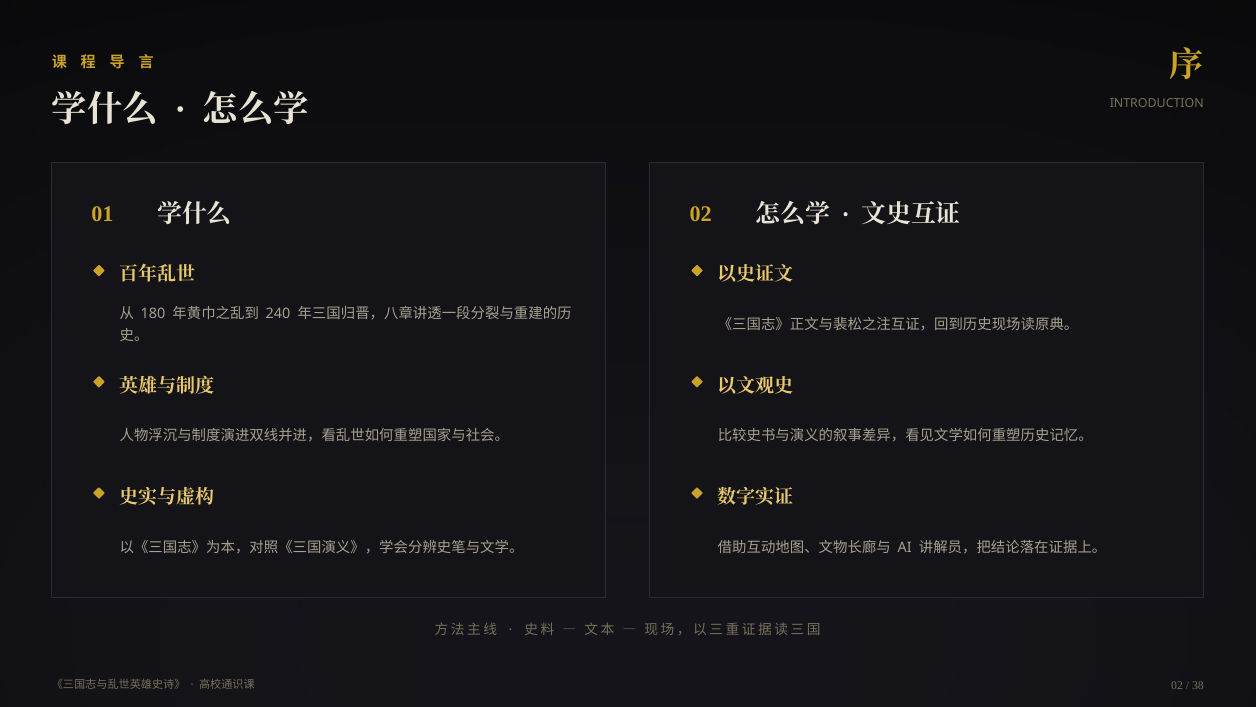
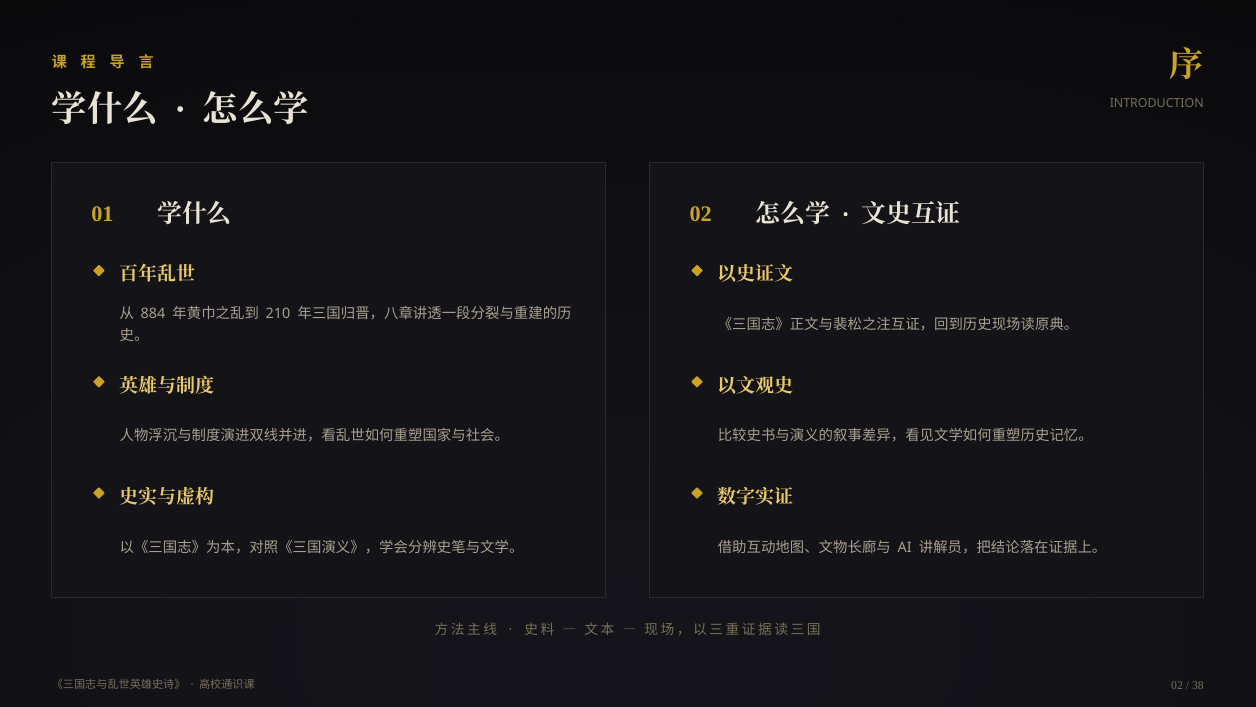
180: 180 -> 884
240: 240 -> 210
